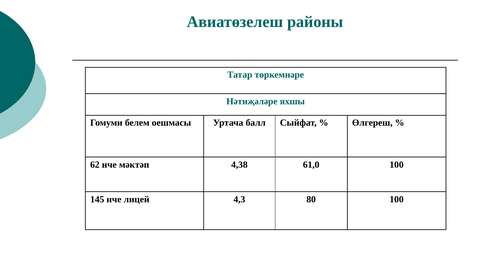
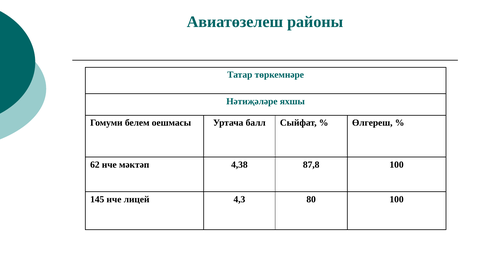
61,0: 61,0 -> 87,8
